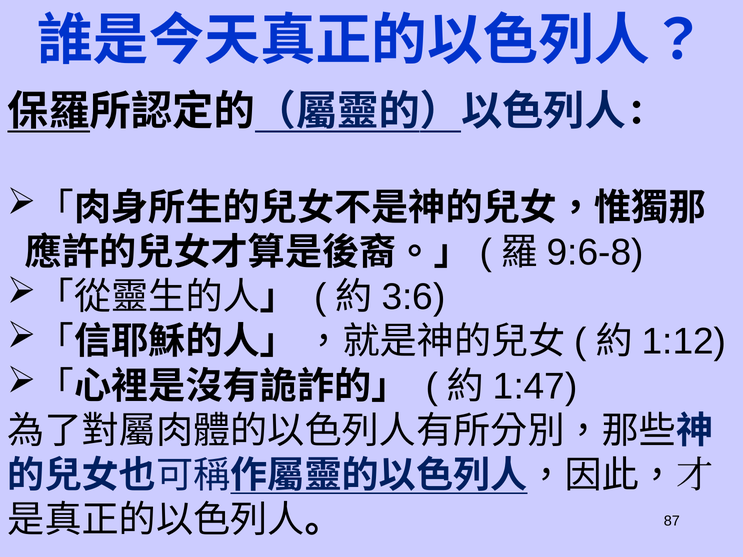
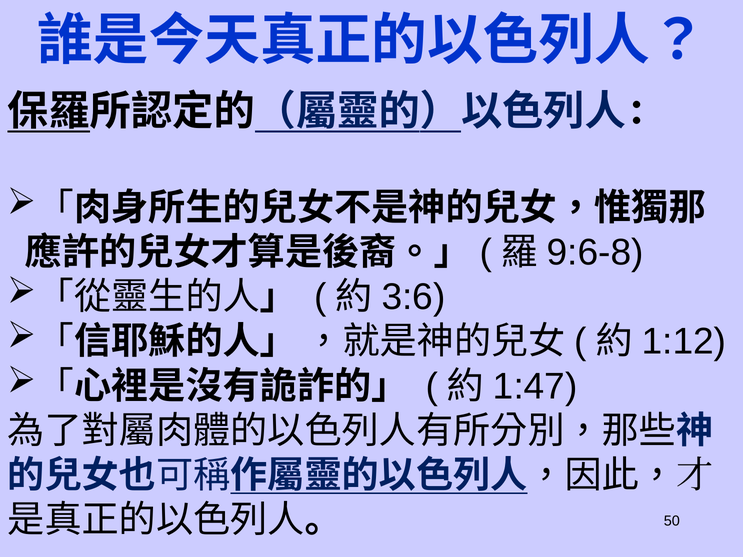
87: 87 -> 50
